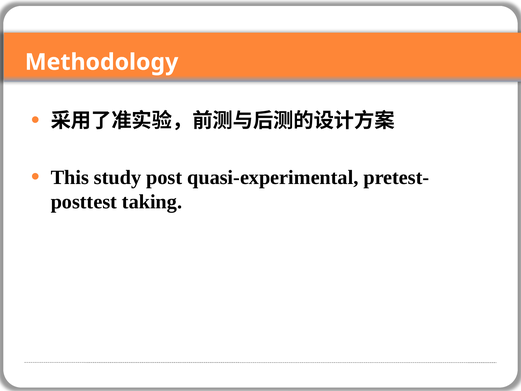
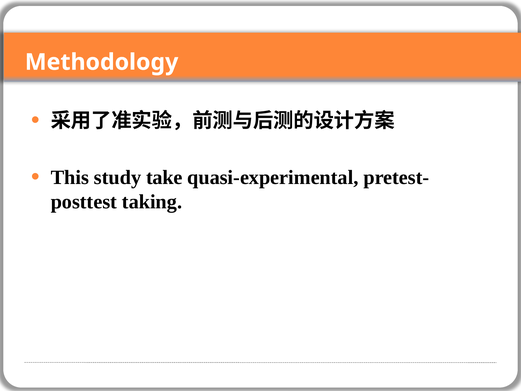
post: post -> take
